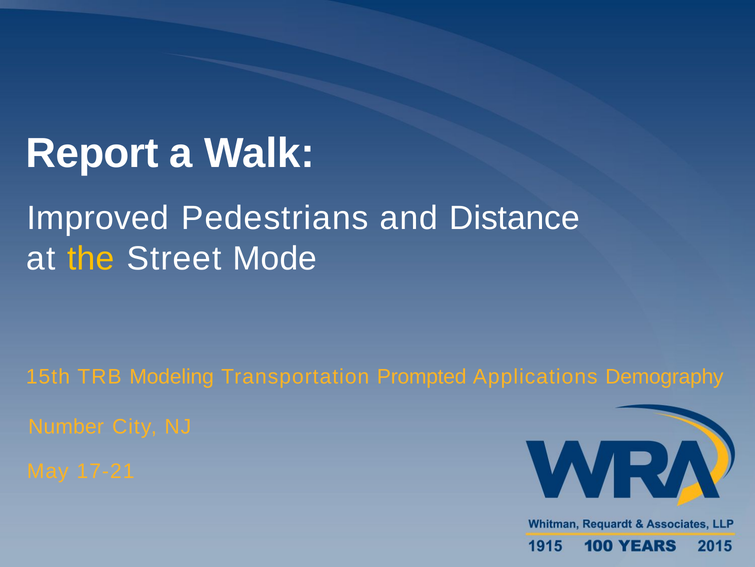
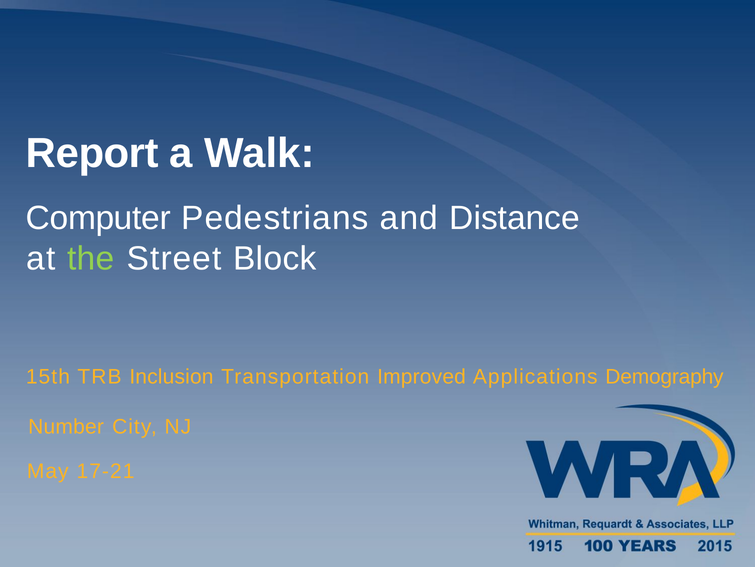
Improved: Improved -> Computer
the colour: yellow -> light green
Mode: Mode -> Block
Modeling: Modeling -> Inclusion
Prompted: Prompted -> Improved
